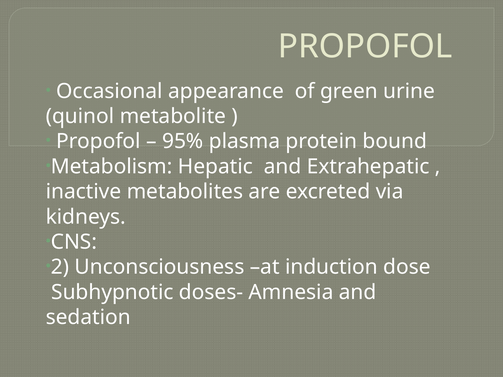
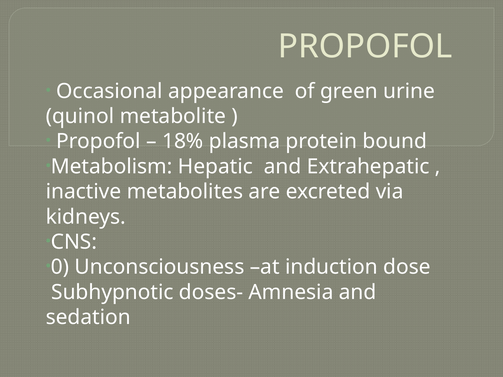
95%: 95% -> 18%
2: 2 -> 0
